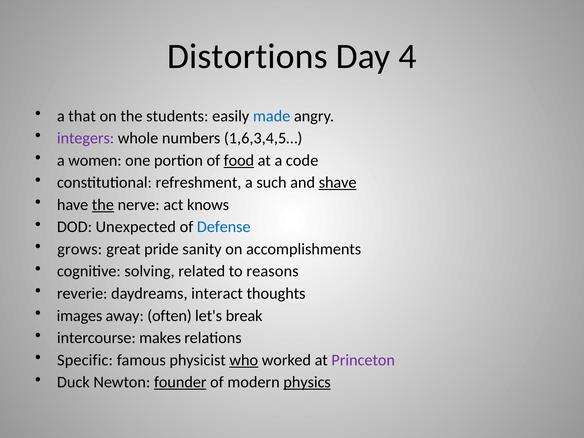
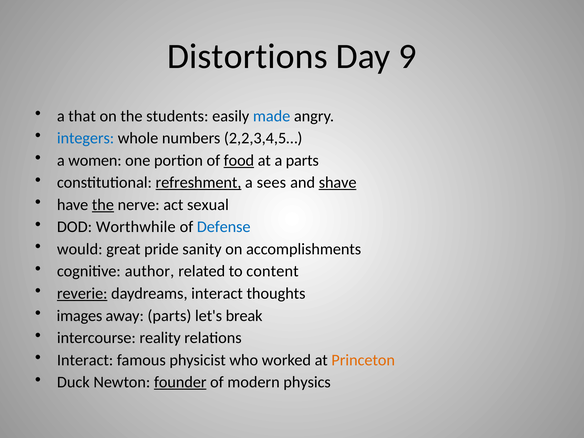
4: 4 -> 9
integers colour: purple -> blue
1,6,3,4,5…: 1,6,3,4,5… -> 2,2,3,4,5…
a code: code -> parts
refreshment underline: none -> present
such: such -> sees
knows: knows -> sexual
Unexpected: Unexpected -> Worthwhile
grows: grows -> would
solving: solving -> author
reasons: reasons -> content
reverie underline: none -> present
away often: often -> parts
makes: makes -> reality
Specific at (85, 360): Specific -> Interact
who underline: present -> none
Princeton colour: purple -> orange
physics underline: present -> none
